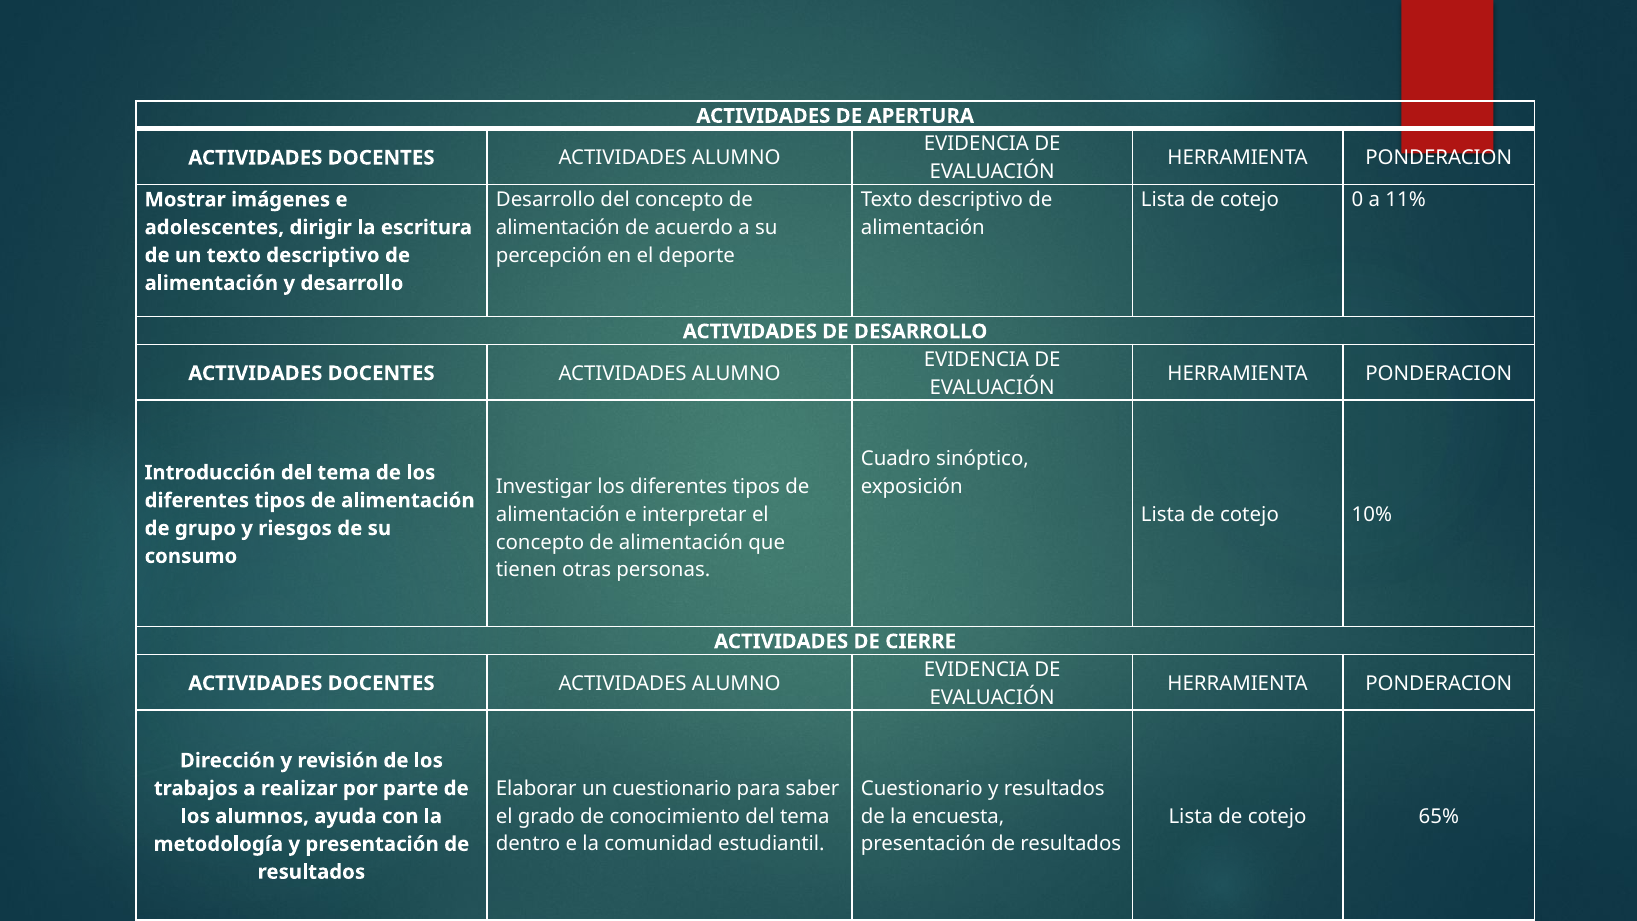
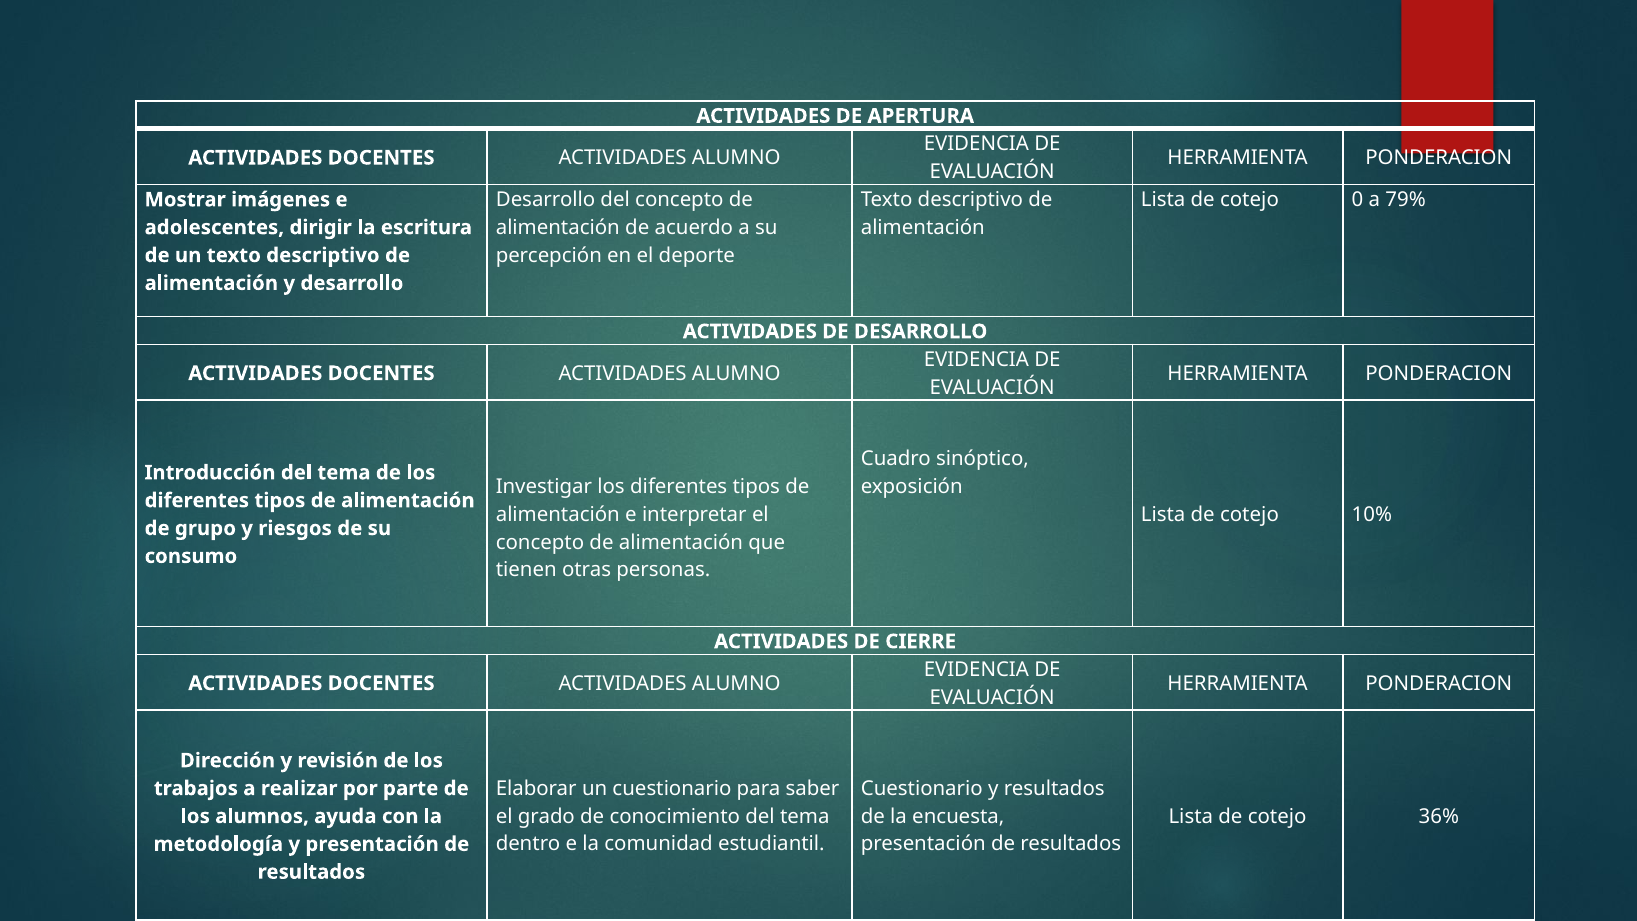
11%: 11% -> 79%
65%: 65% -> 36%
